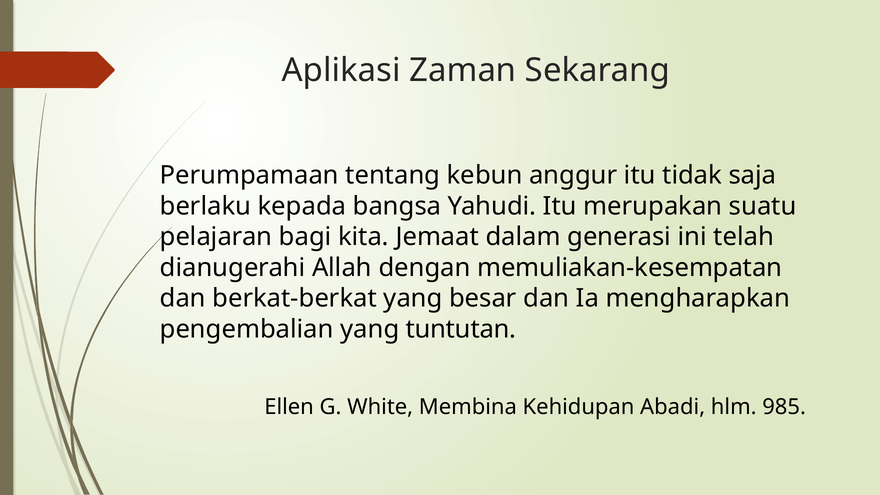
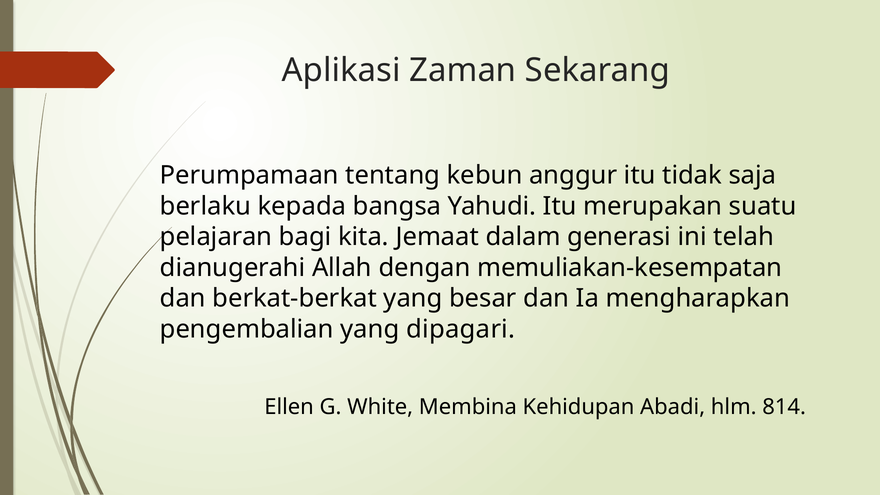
tuntutan: tuntutan -> dipagari
985: 985 -> 814
